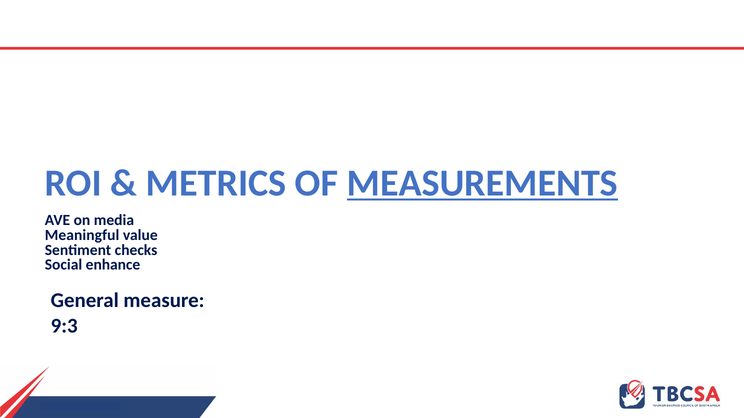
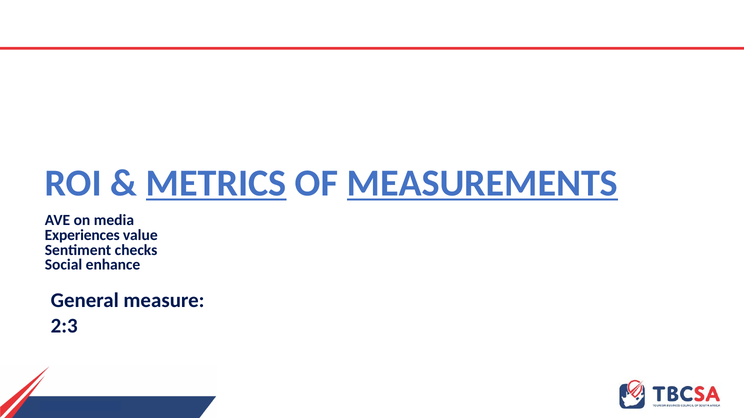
METRICS underline: none -> present
Meaningful: Meaningful -> Experiences
9:3: 9:3 -> 2:3
